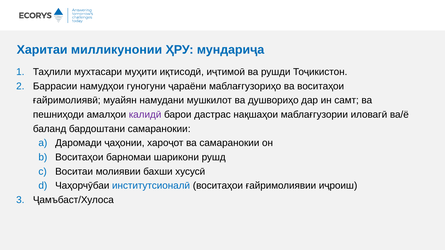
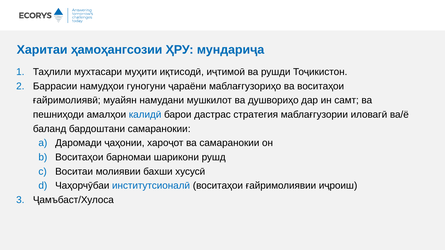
милликунонии: милликунонии -> ҳамоҳангсозии
калидӣ colour: purple -> blue
нақшаҳои: нақшаҳои -> стратегия
